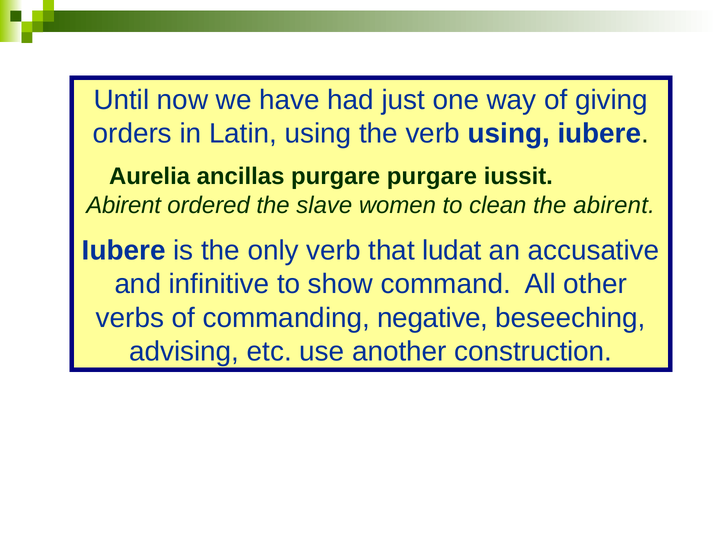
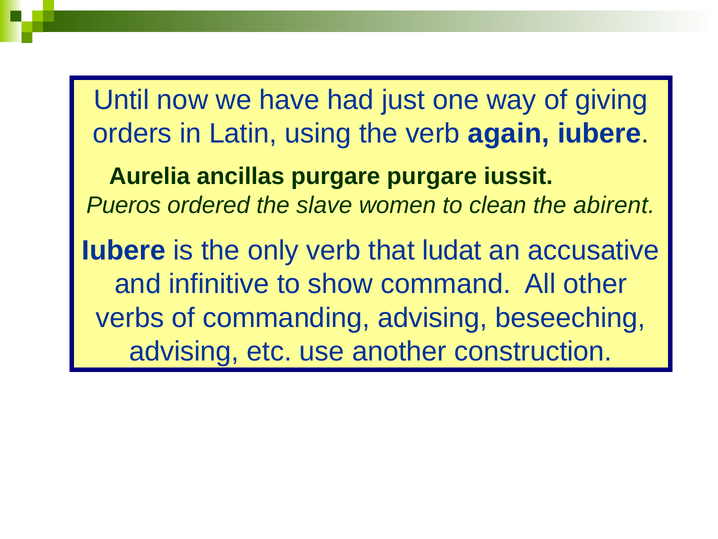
verb using: using -> again
Abirent at (124, 205): Abirent -> Pueros
commanding negative: negative -> advising
